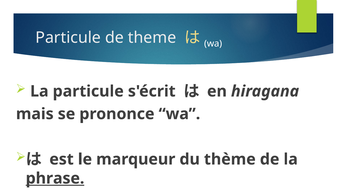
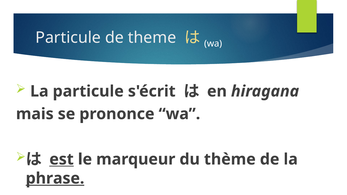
est underline: none -> present
